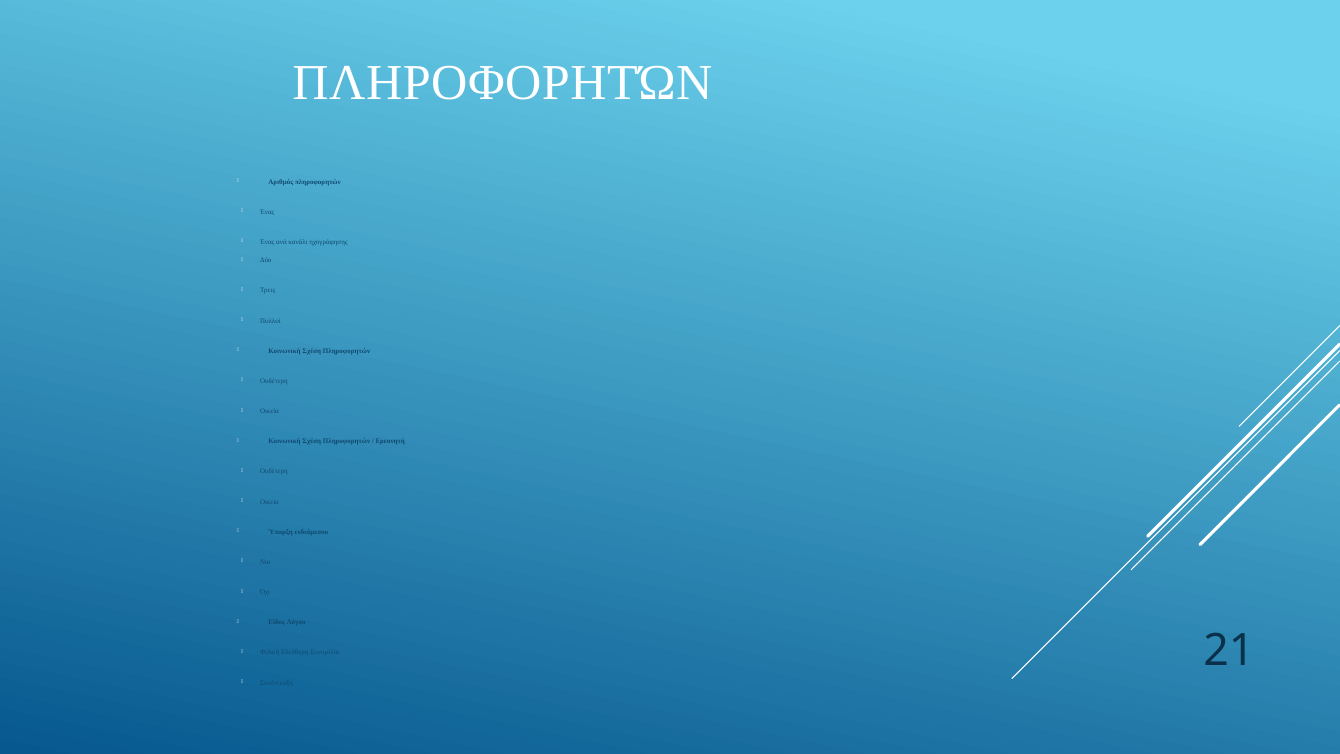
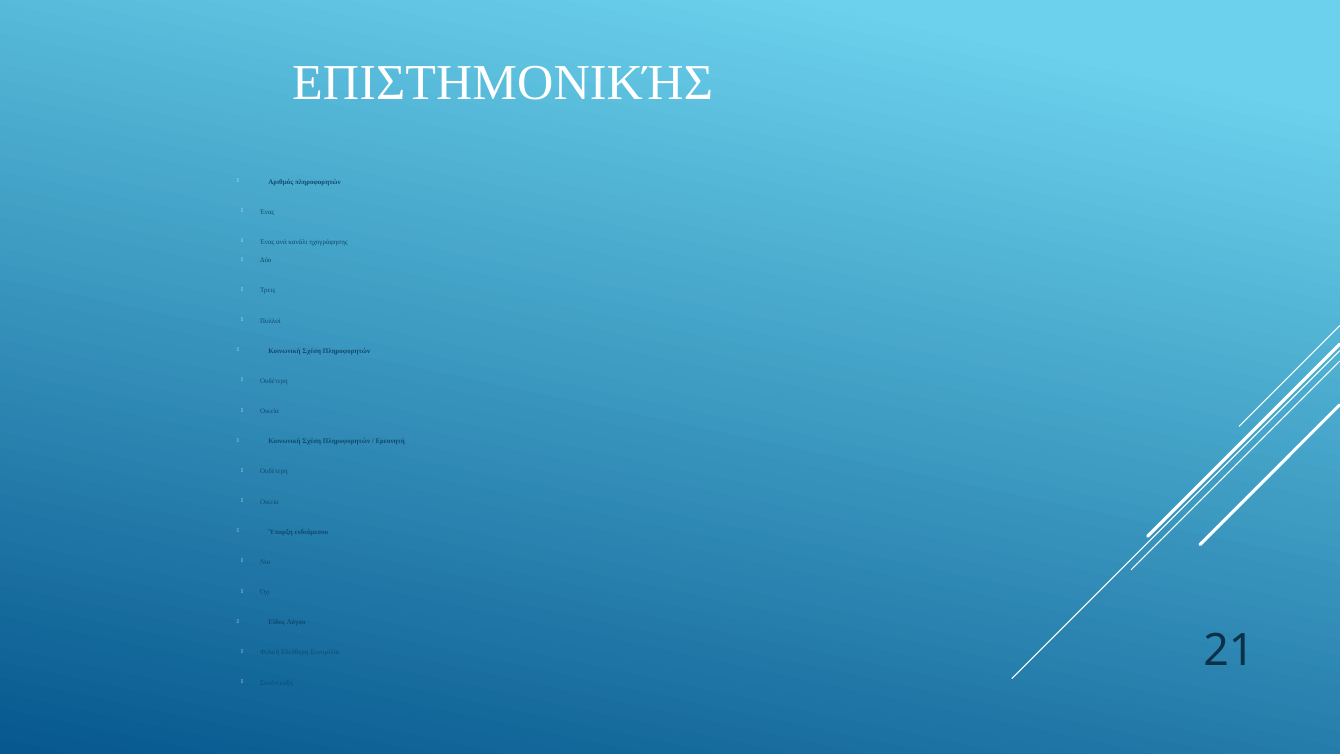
ΠΛΗΡΟΦΟΡΗΤΏΝ at (502, 83): ΠΛΗΡΟΦΟΡΗΤΏΝ -> ΕΠΙΣΤΗΜΟΝΙΚΉΣ
